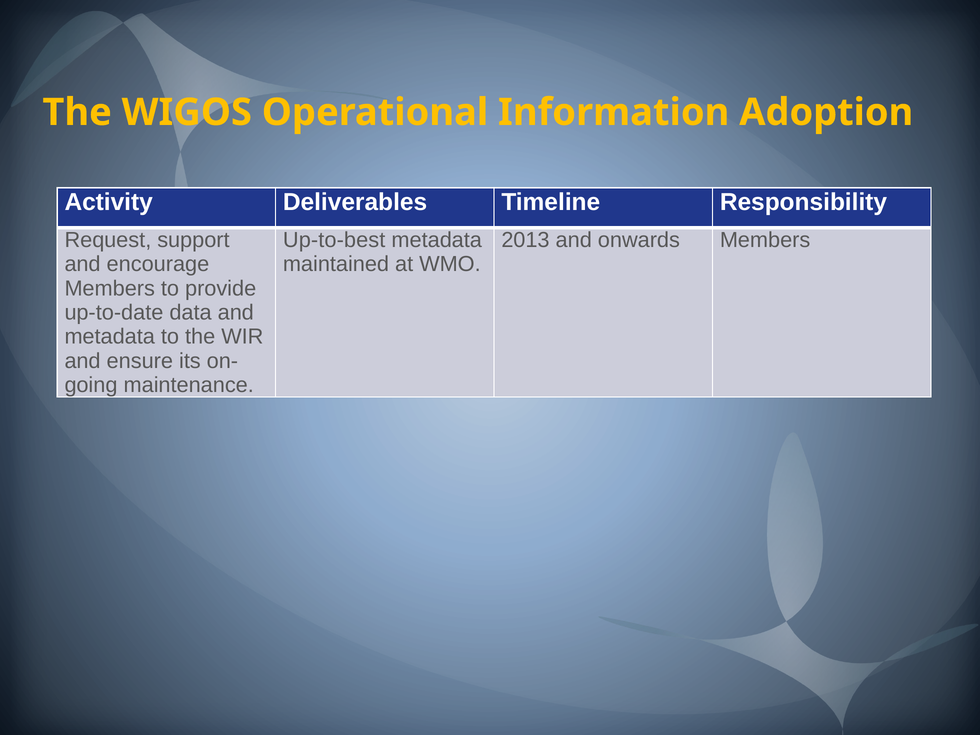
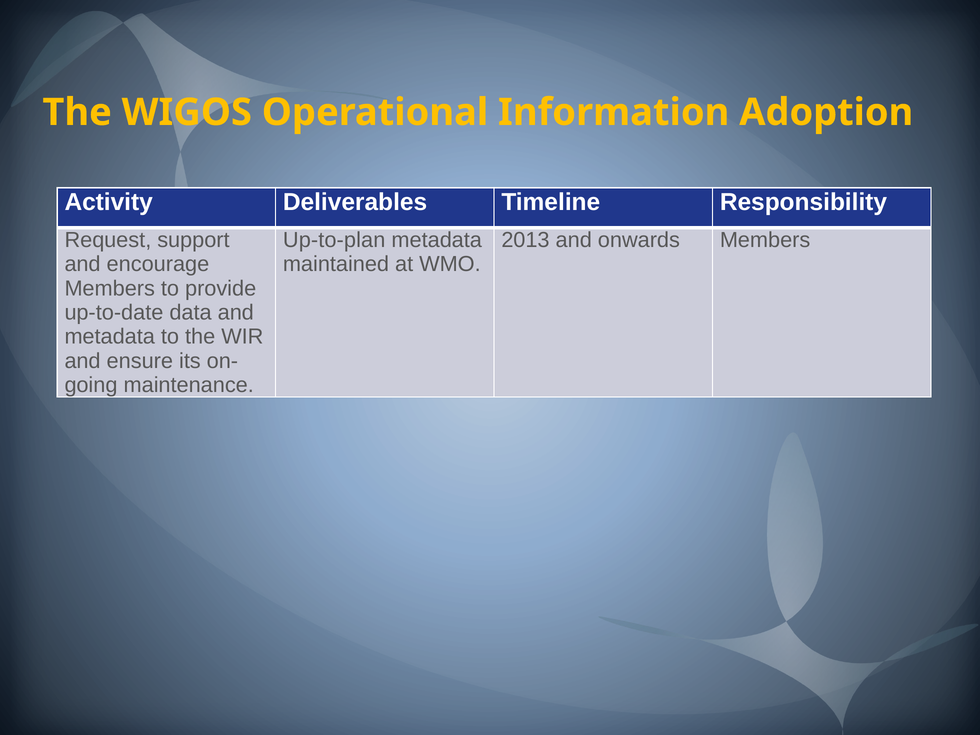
Up-to-best: Up-to-best -> Up-to-plan
